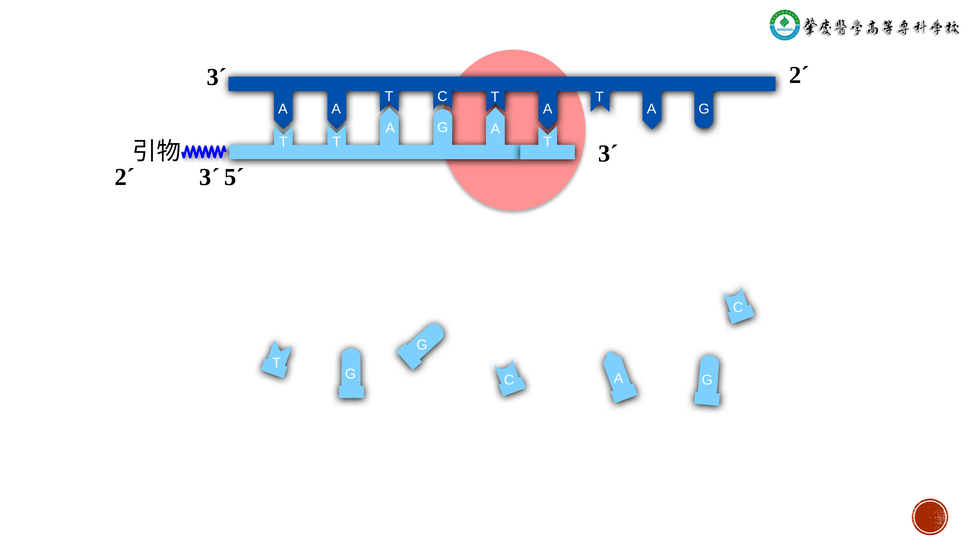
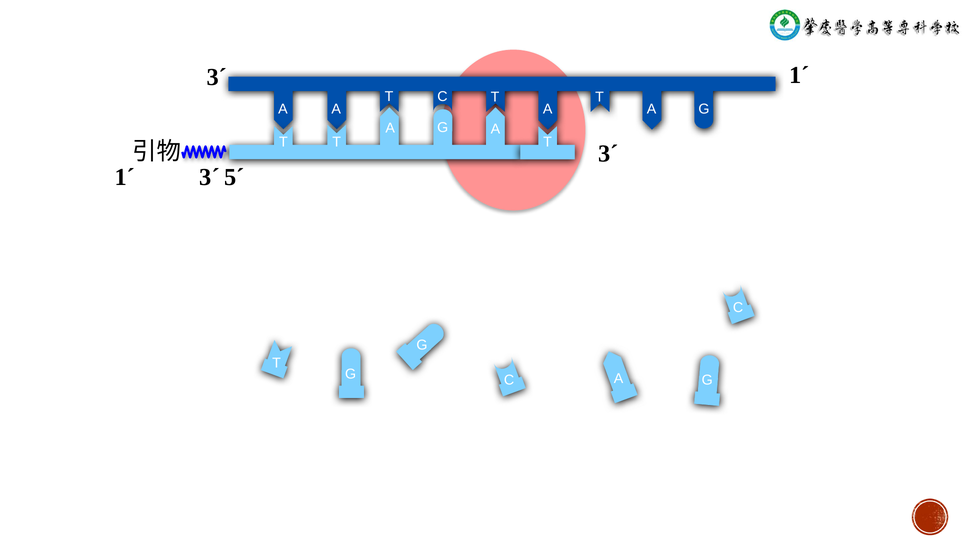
2´ at (799, 75): 2´ -> 1´
2´ at (125, 177): 2´ -> 1´
